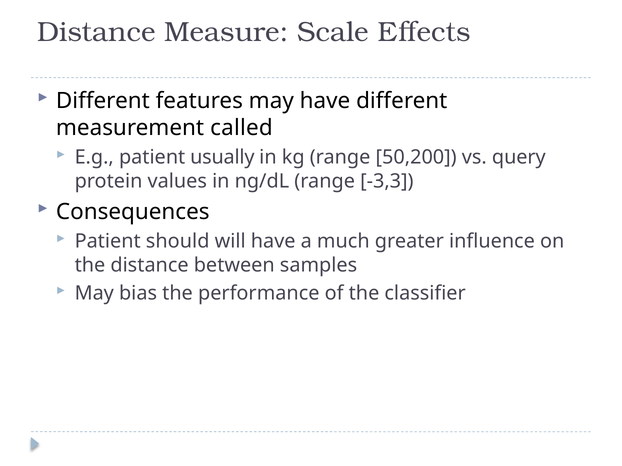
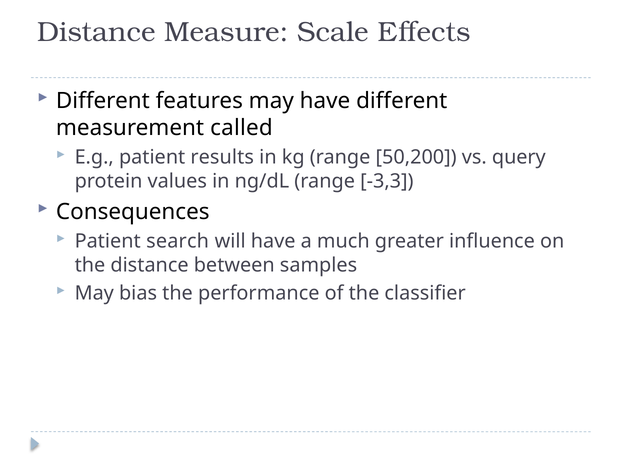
usually: usually -> results
should: should -> search
